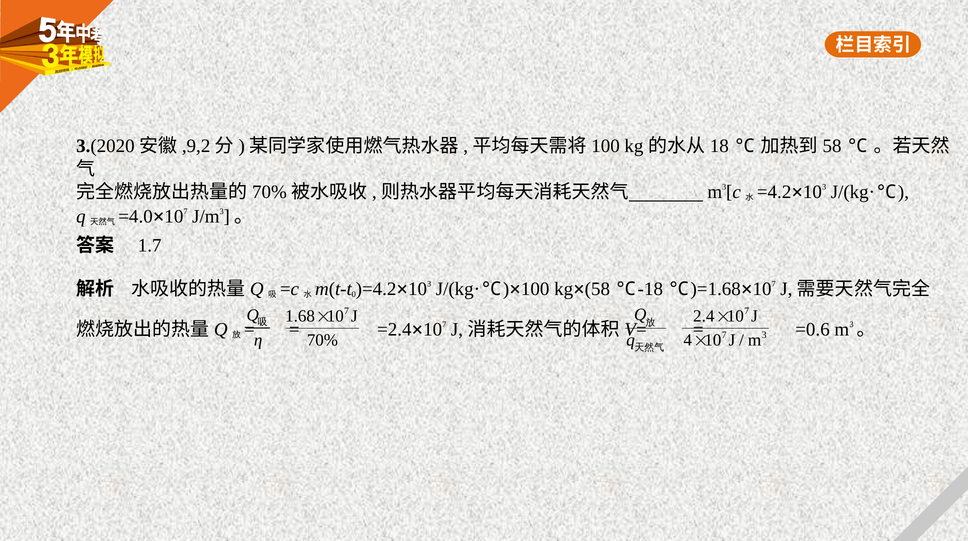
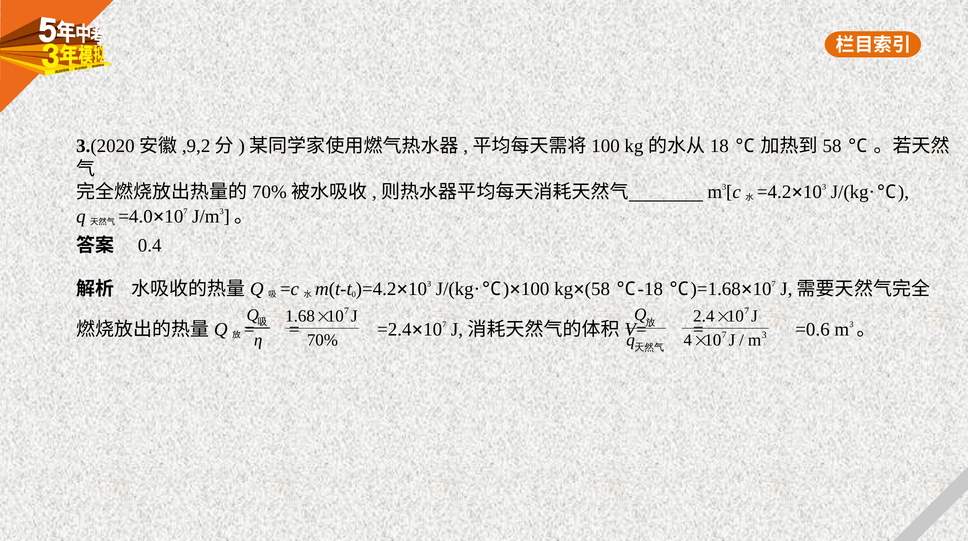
1.7: 1.7 -> 0.4
